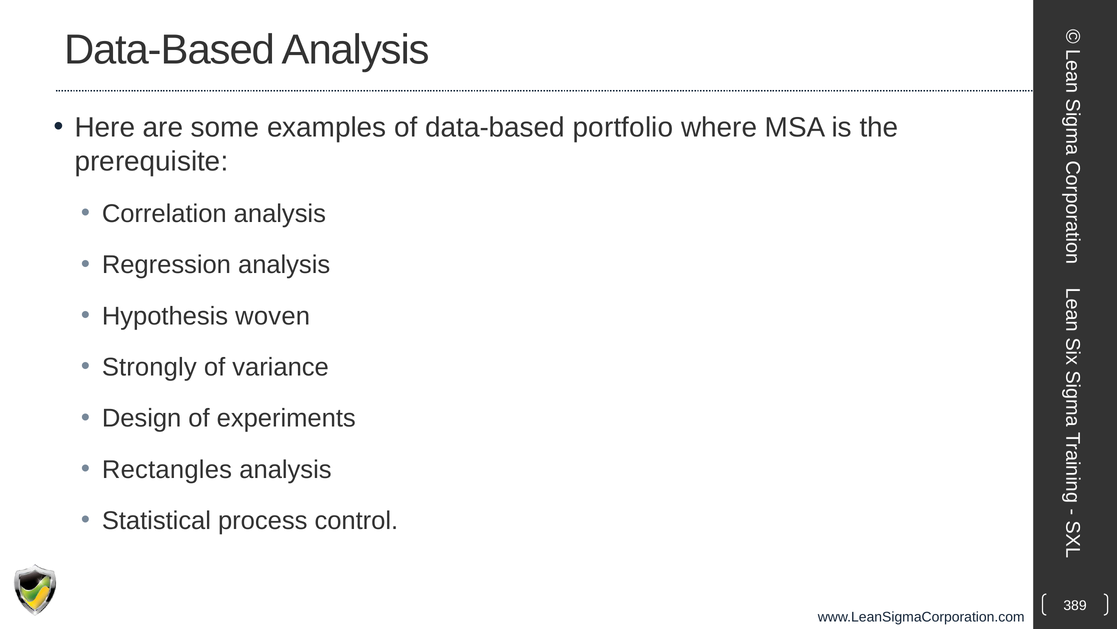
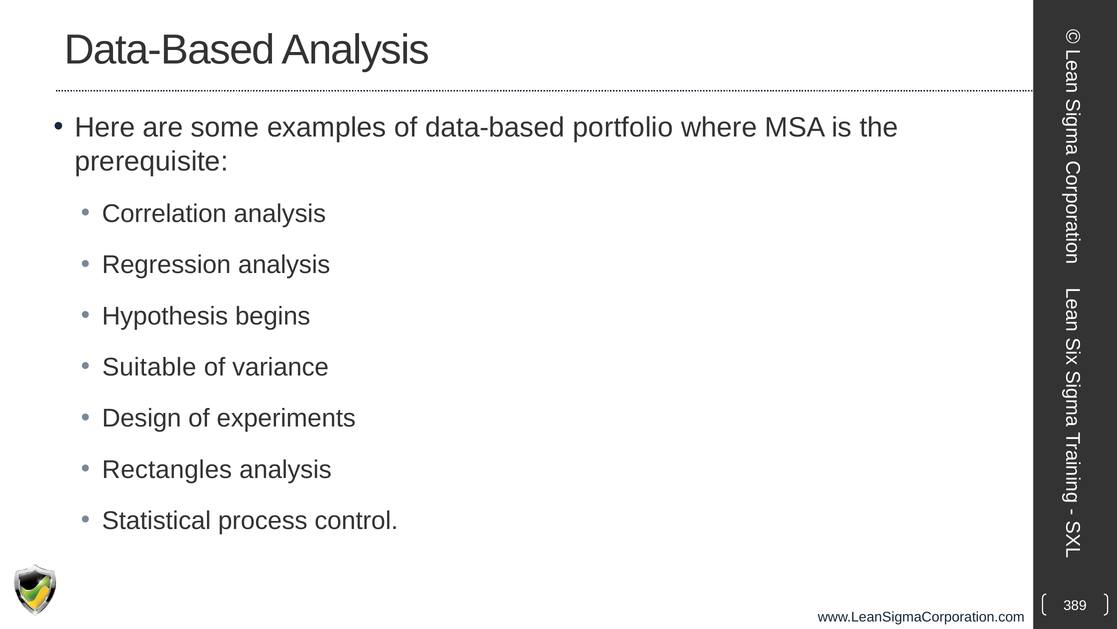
woven: woven -> begins
Strongly: Strongly -> Suitable
